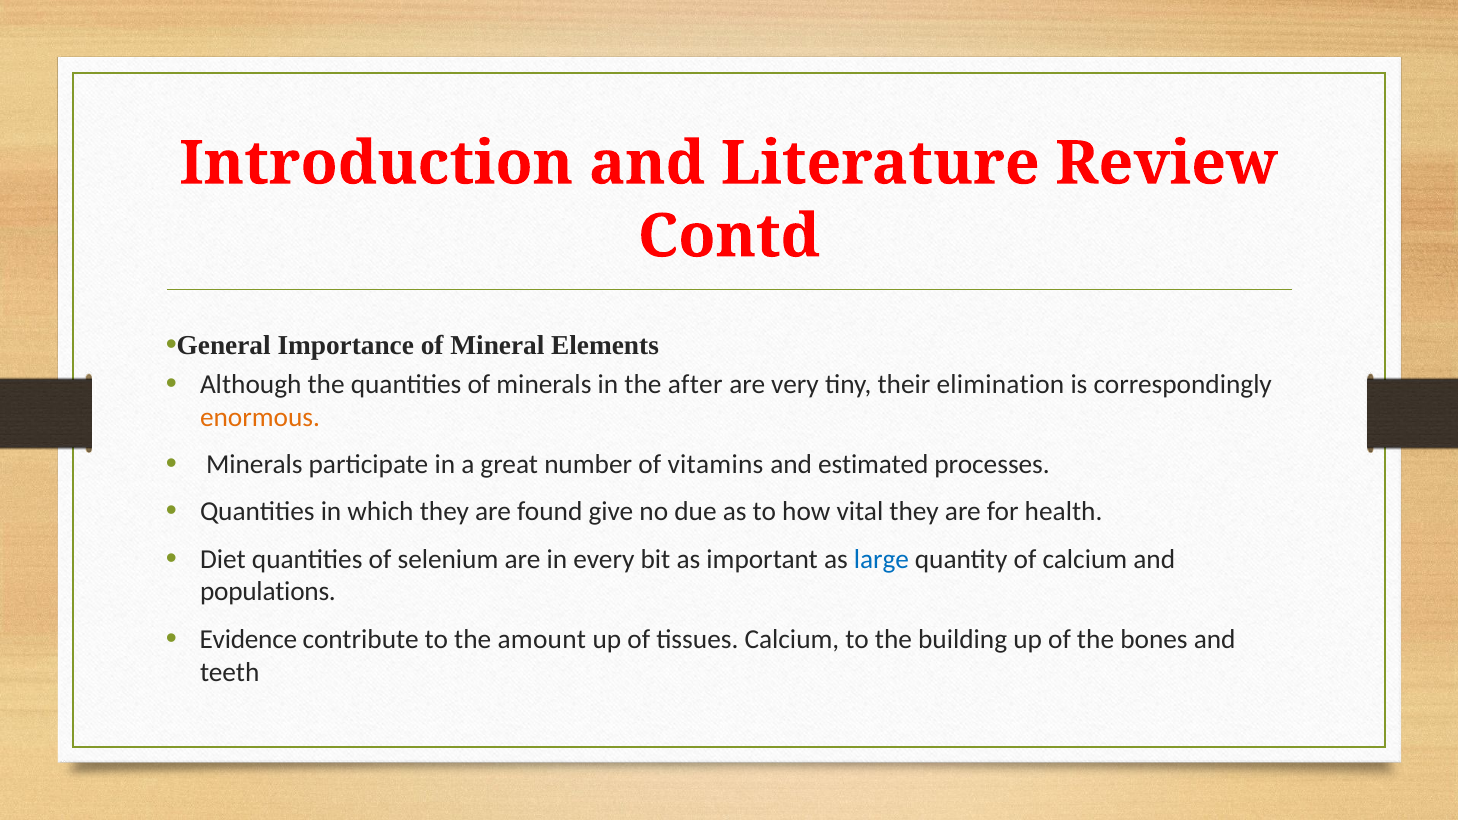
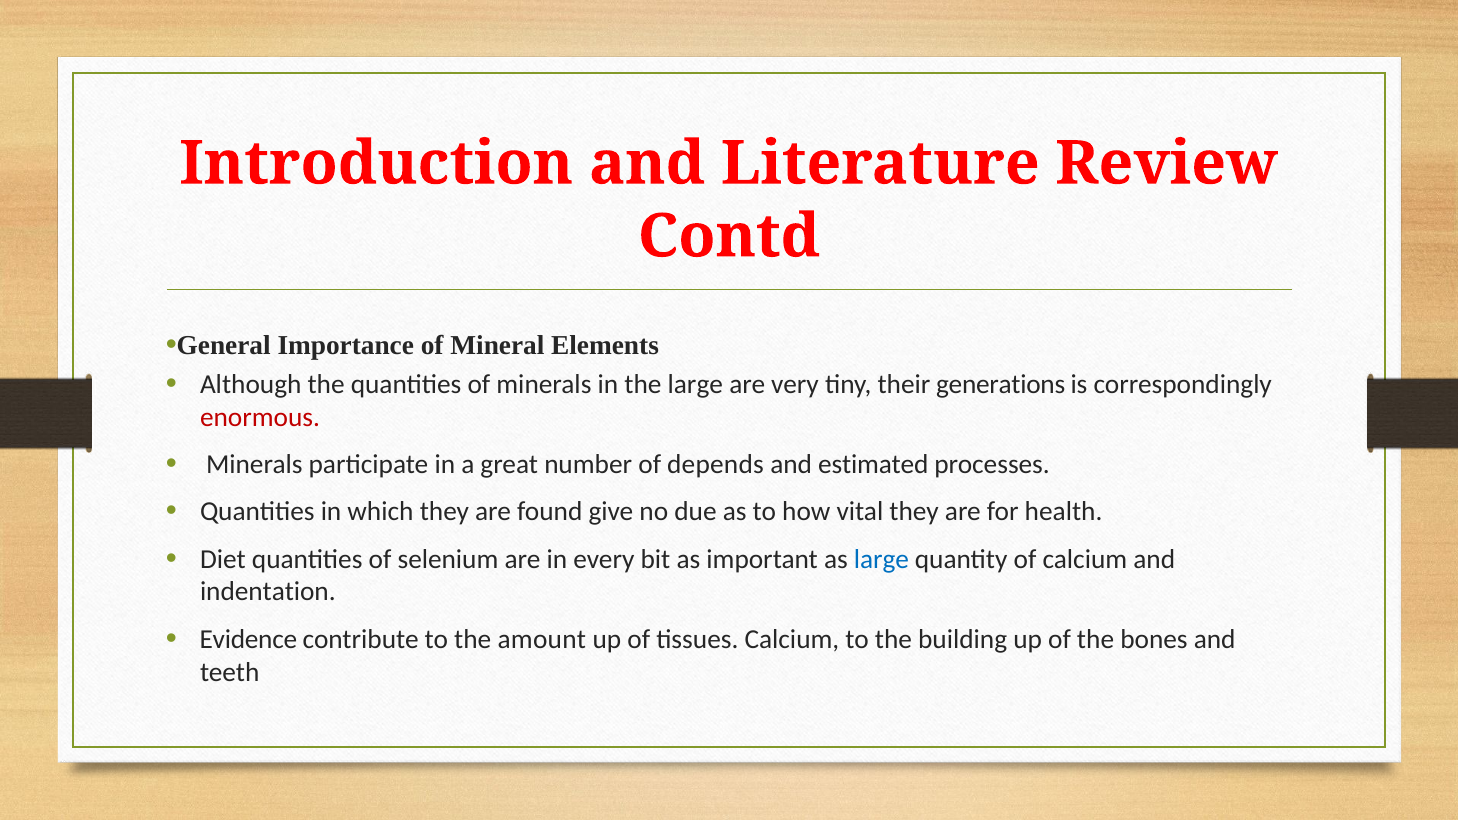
the after: after -> large
elimination: elimination -> generations
enormous colour: orange -> red
vitamins: vitamins -> depends
populations: populations -> indentation
